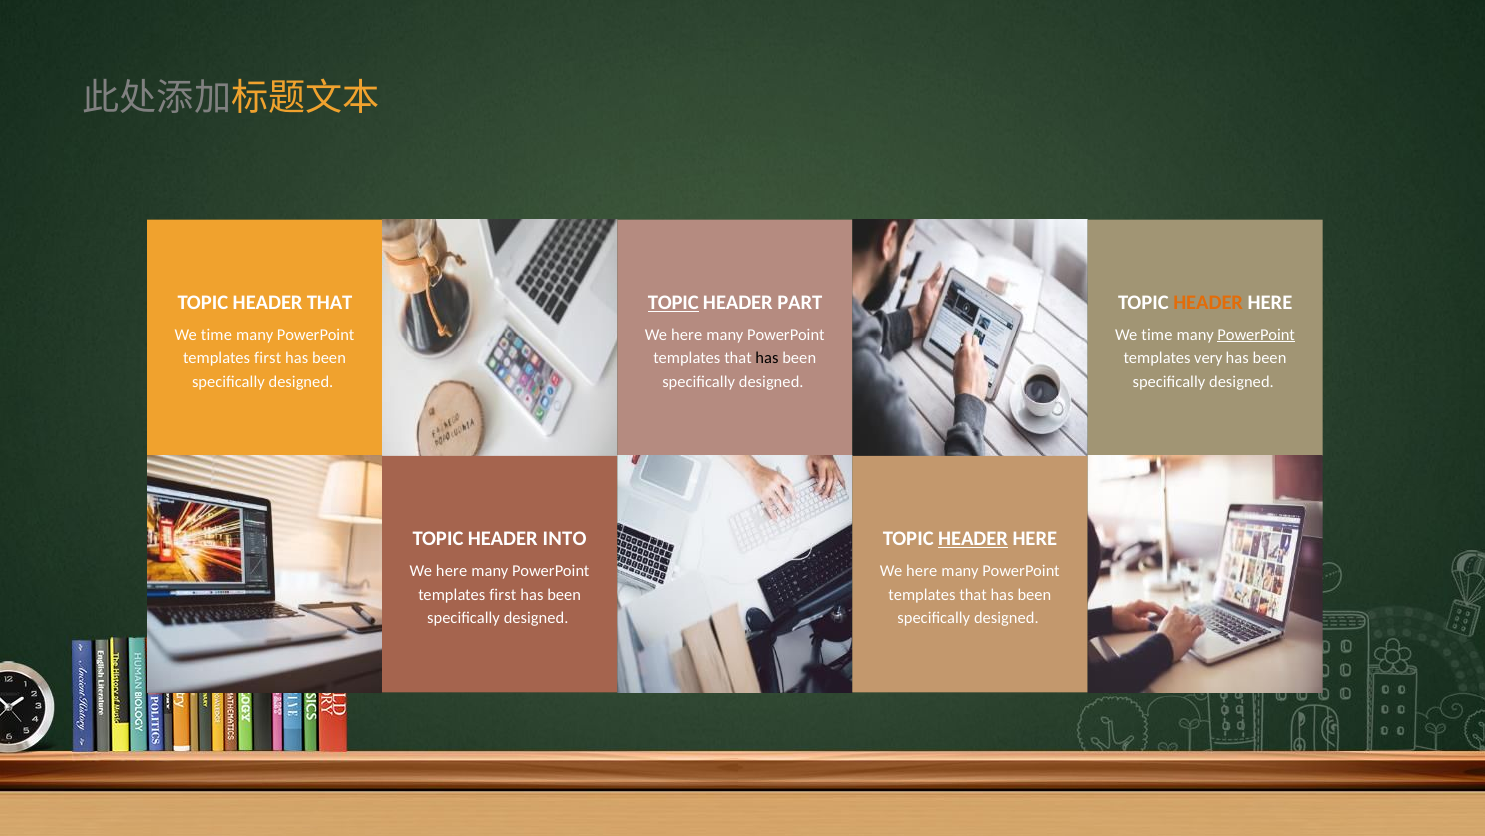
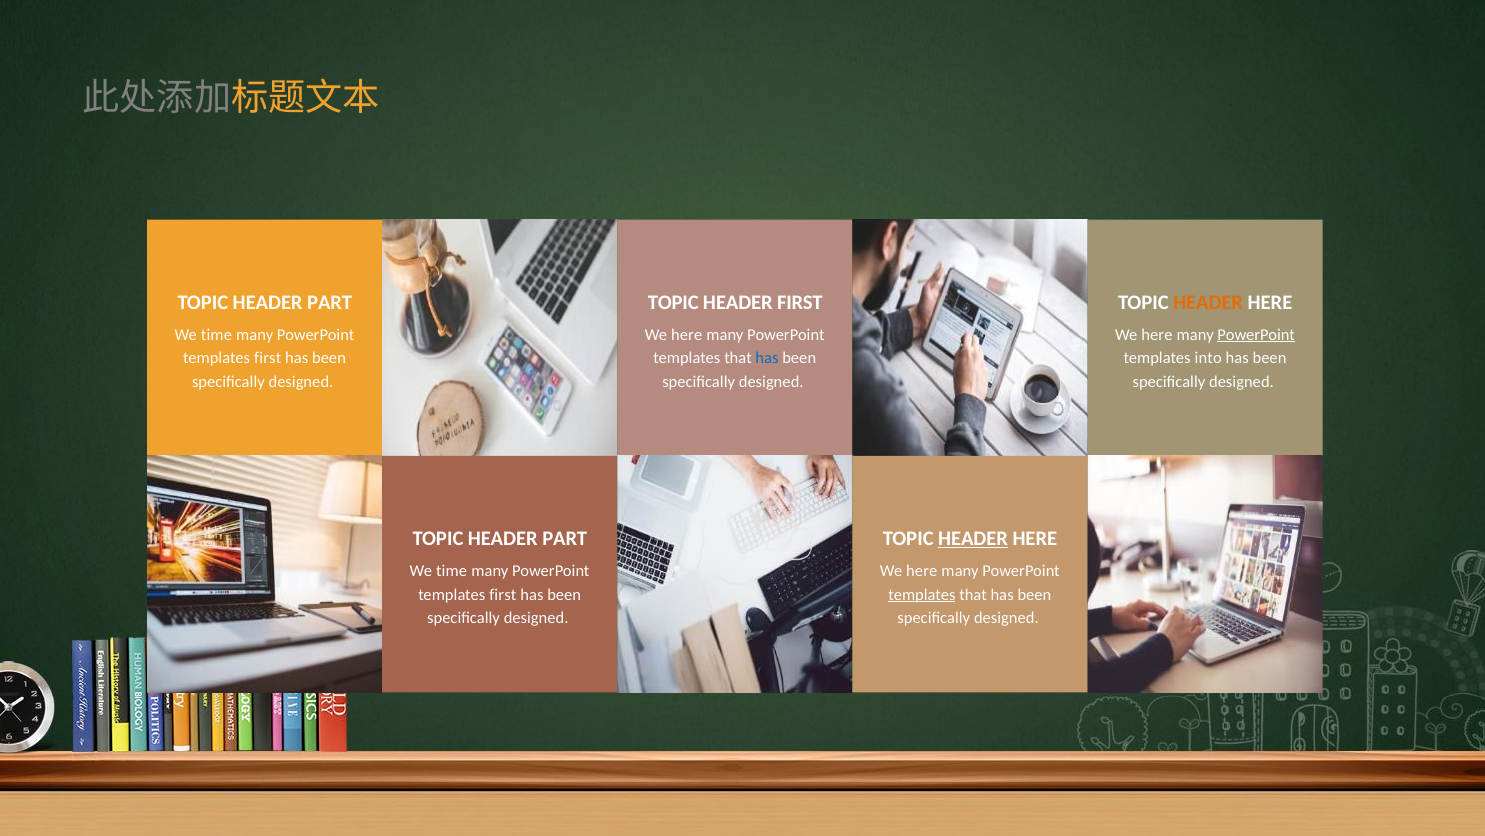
THAT at (330, 302): THAT -> PART
TOPIC at (673, 302) underline: present -> none
HEADER PART: PART -> FIRST
time at (1157, 334): time -> here
has at (767, 358) colour: black -> blue
very: very -> into
INTO at (565, 538): INTO -> PART
here at (452, 570): here -> time
templates at (922, 594) underline: none -> present
